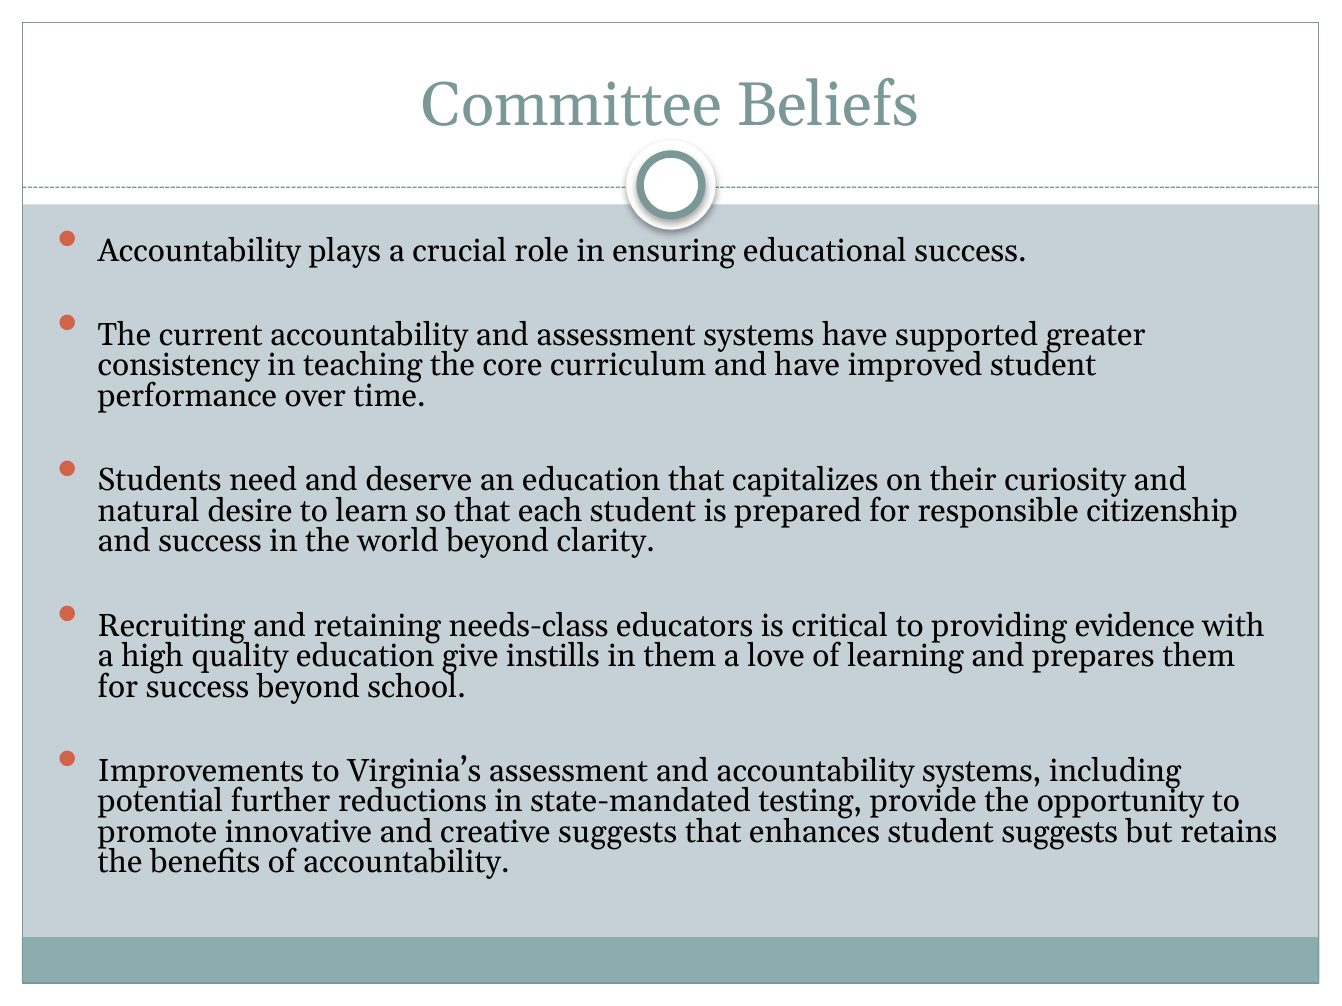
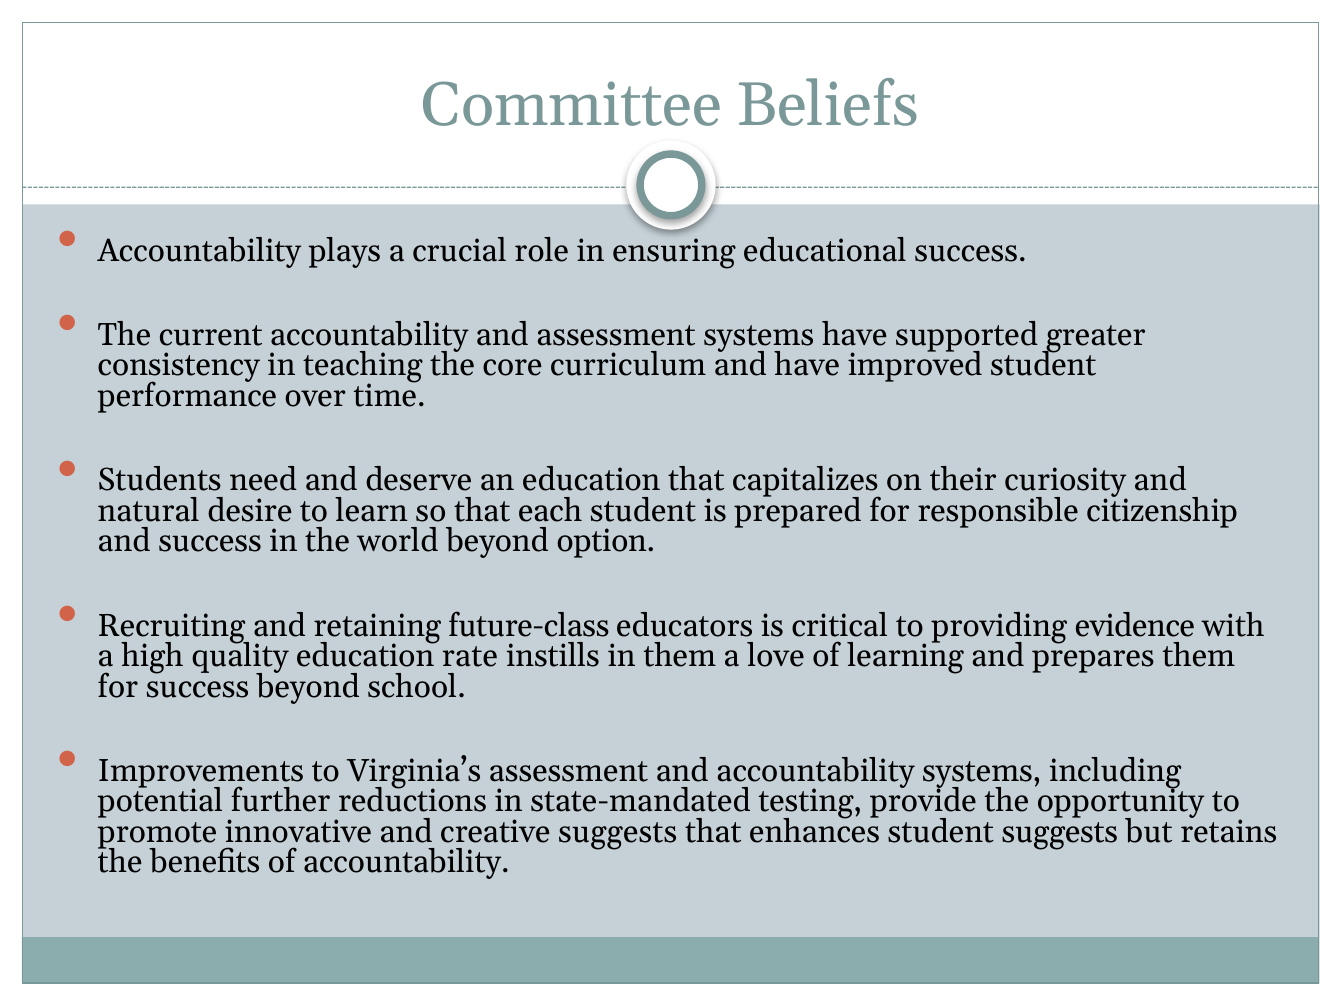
clarity: clarity -> option
needs-class: needs-class -> future-class
give: give -> rate
